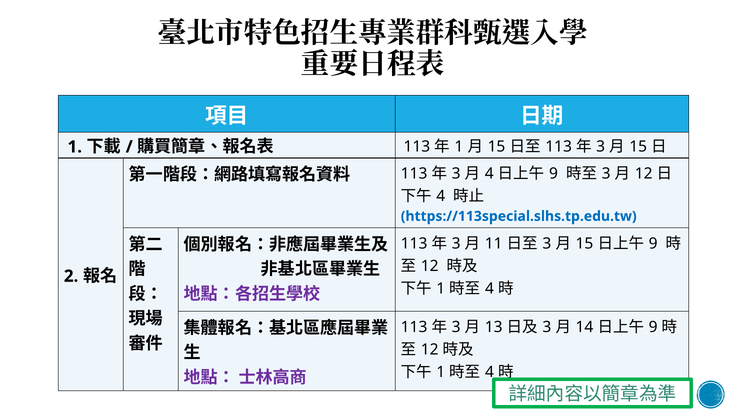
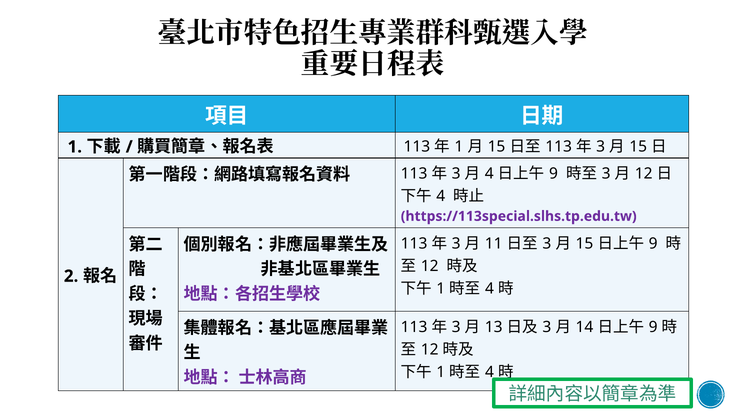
https://113special.slhs.tp.edu.tw colour: blue -> purple
